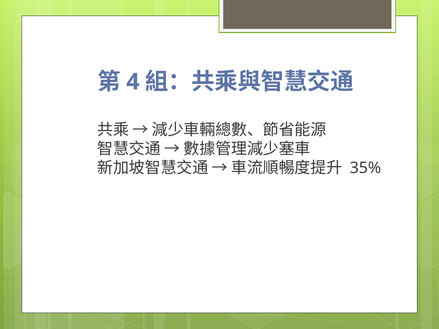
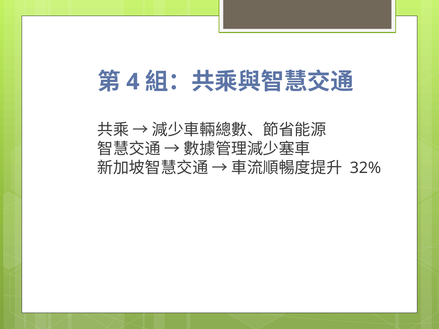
35%: 35% -> 32%
